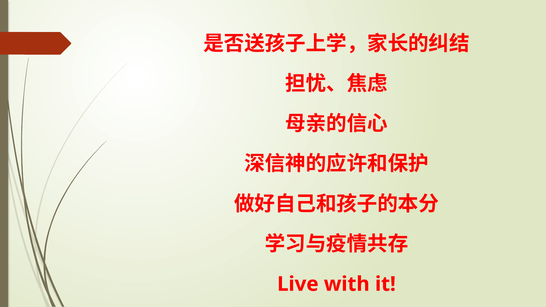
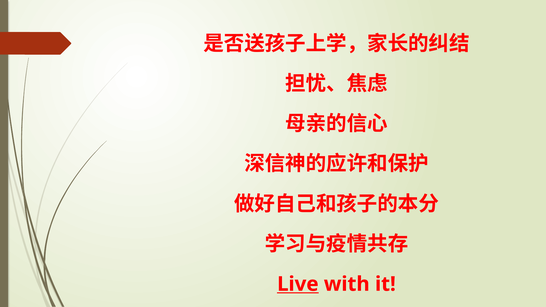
Live underline: none -> present
